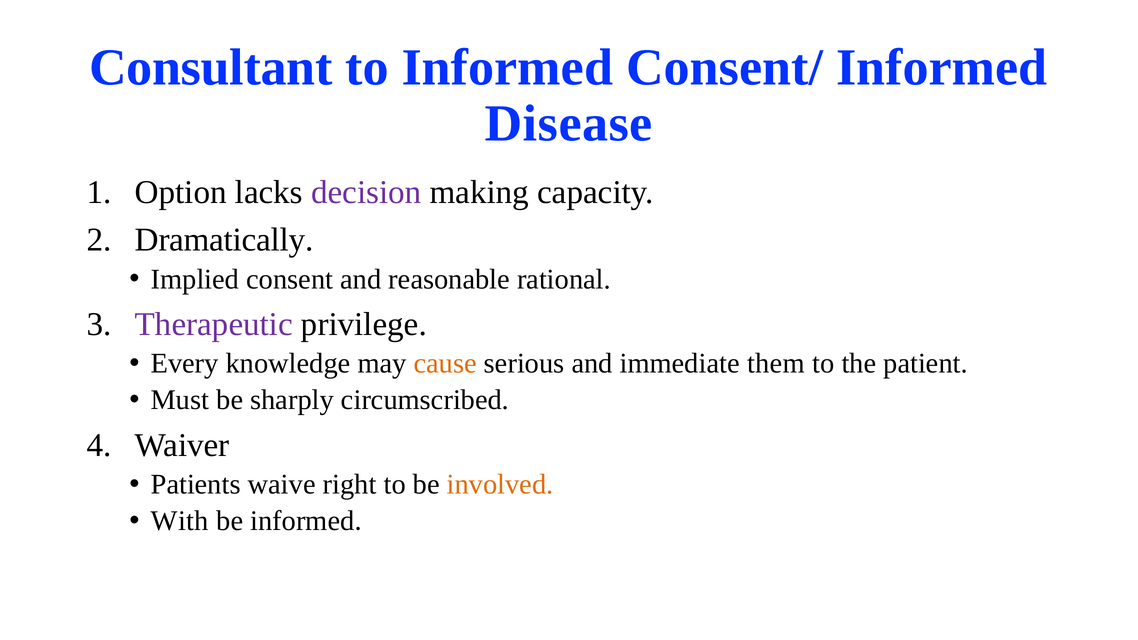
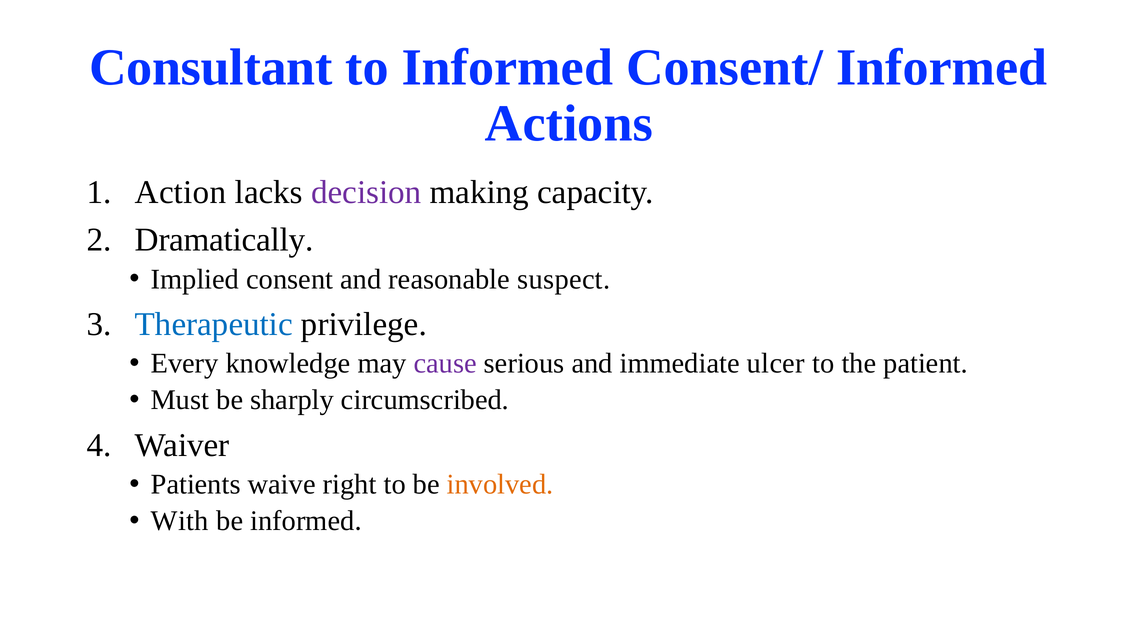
Disease: Disease -> Actions
Option: Option -> Action
rational: rational -> suspect
Therapeutic colour: purple -> blue
cause colour: orange -> purple
them: them -> ulcer
